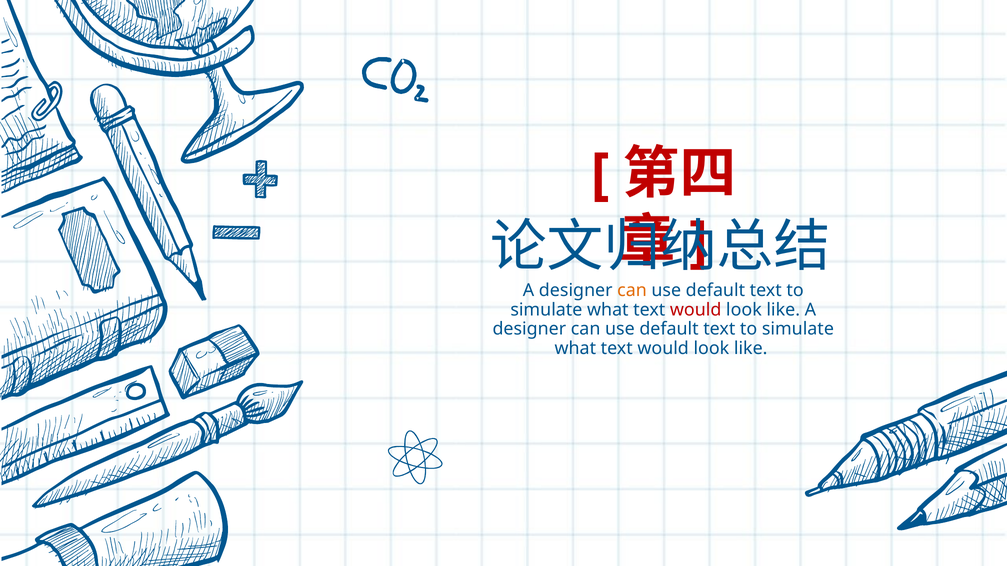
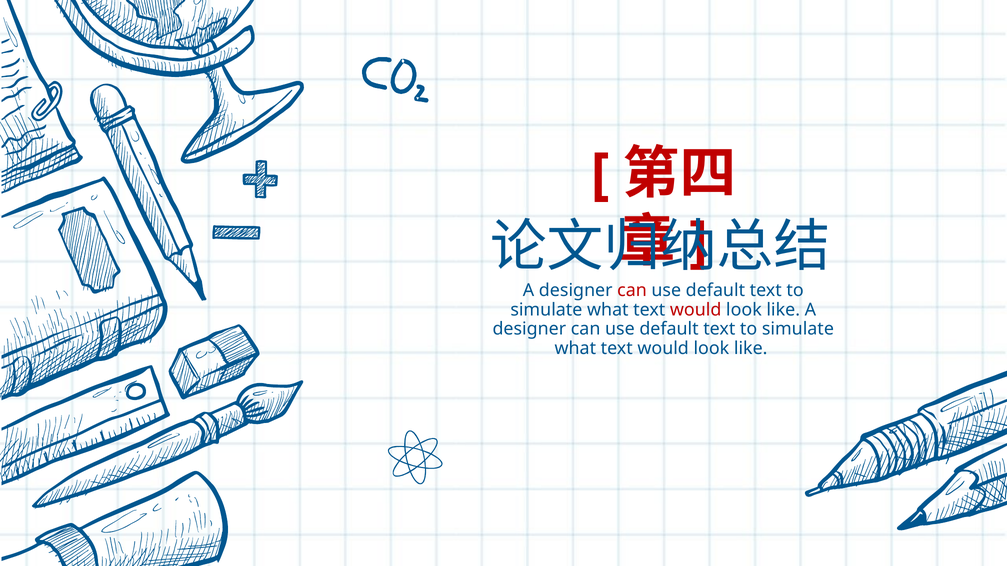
can at (632, 291) colour: orange -> red
